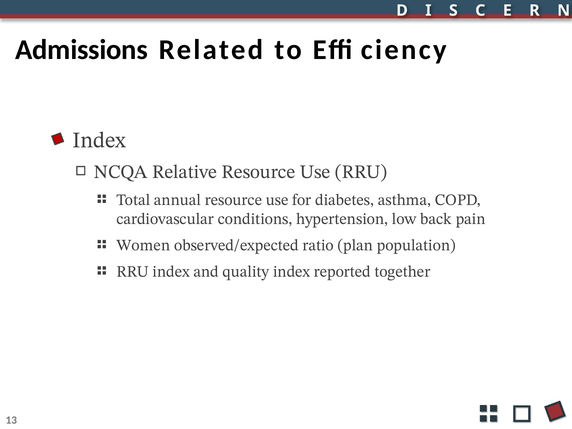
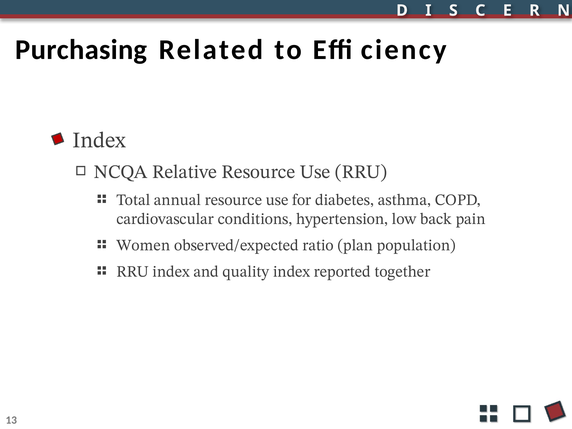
Admissions: Admissions -> Purchasing
